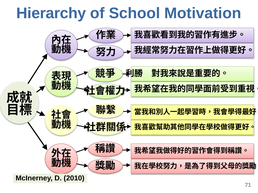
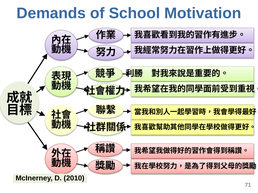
Hierarchy: Hierarchy -> Demands
